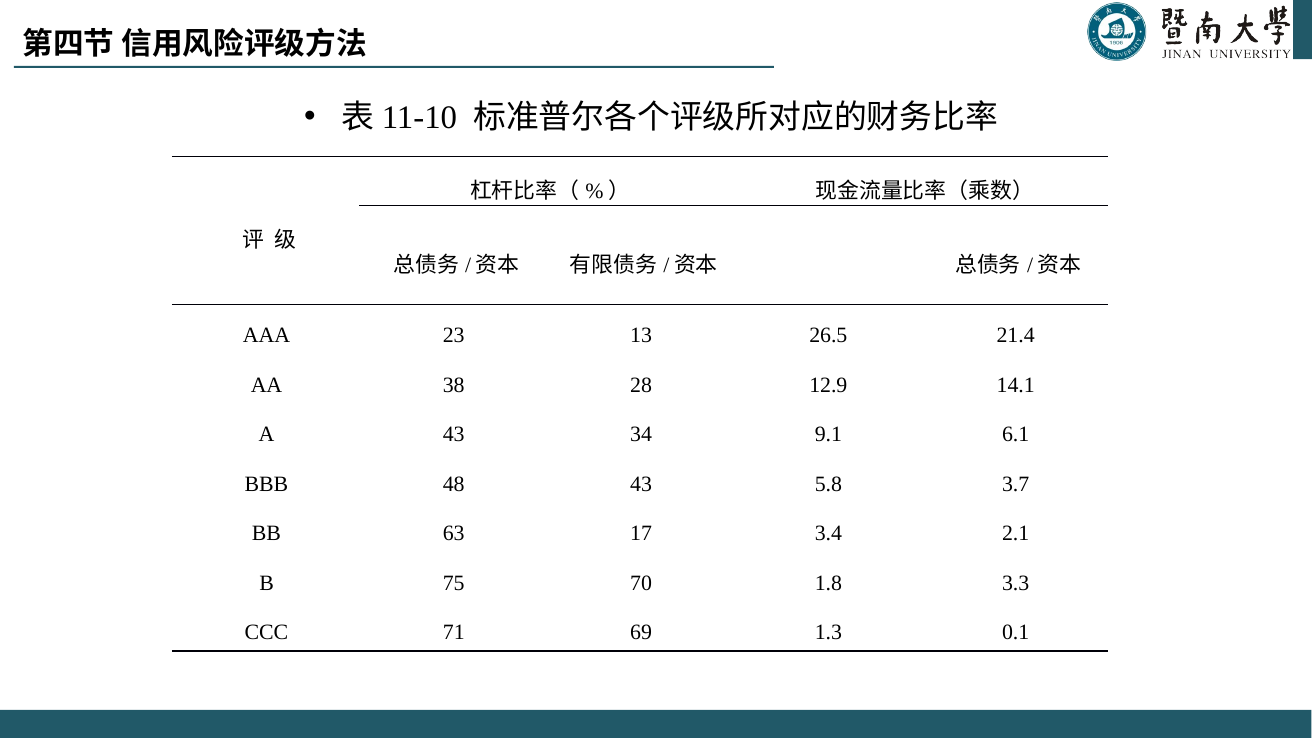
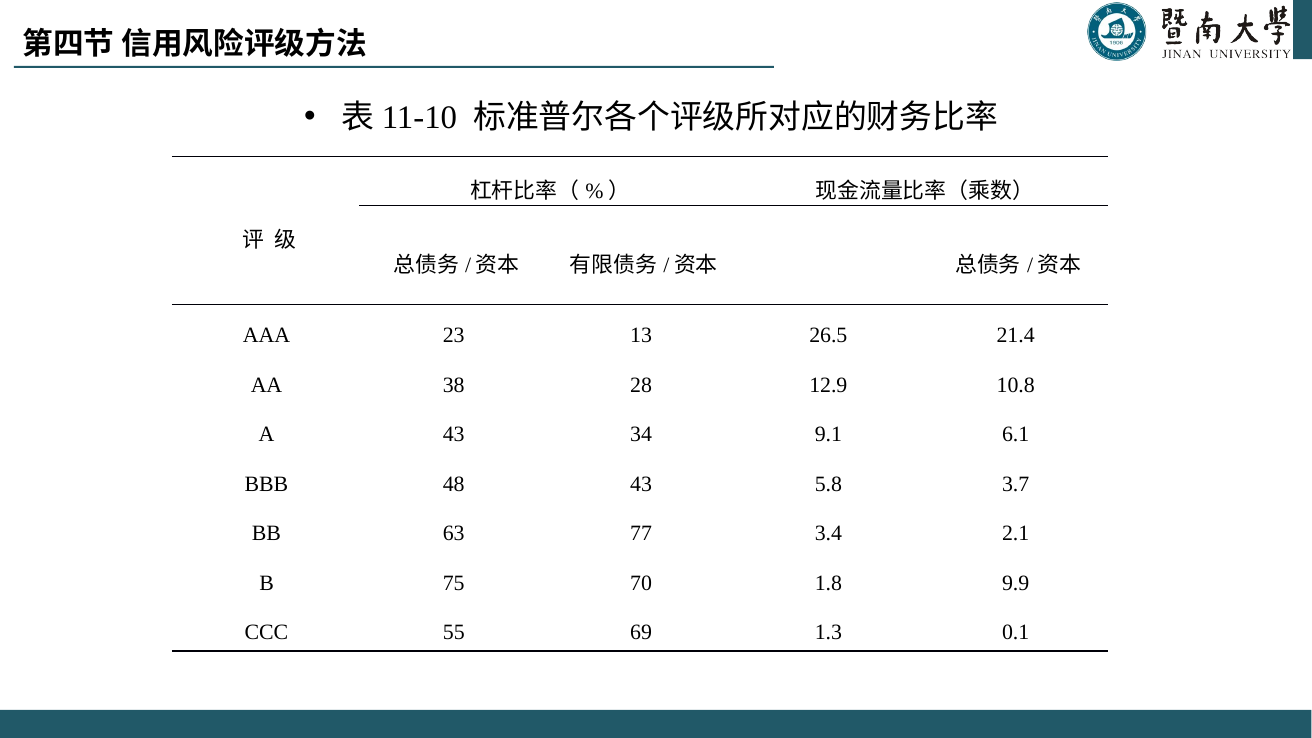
14.1: 14.1 -> 10.8
17: 17 -> 77
3.3: 3.3 -> 9.9
71: 71 -> 55
